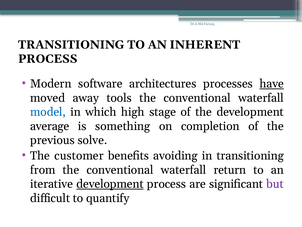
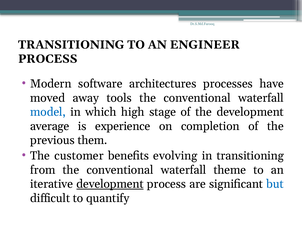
INHERENT: INHERENT -> ENGINEER
have underline: present -> none
something: something -> experience
solve: solve -> them
avoiding: avoiding -> evolving
return: return -> theme
but colour: purple -> blue
